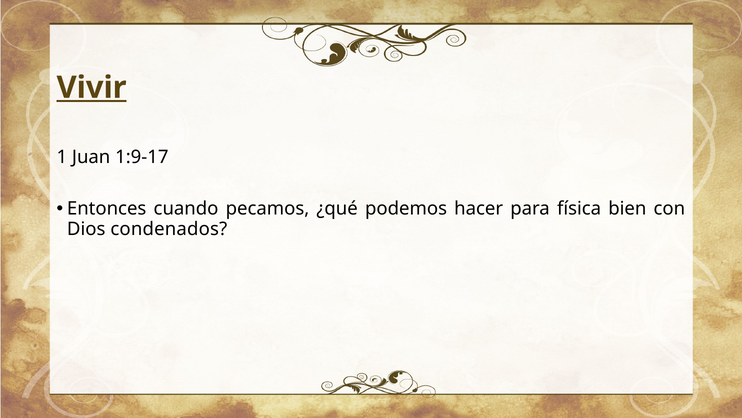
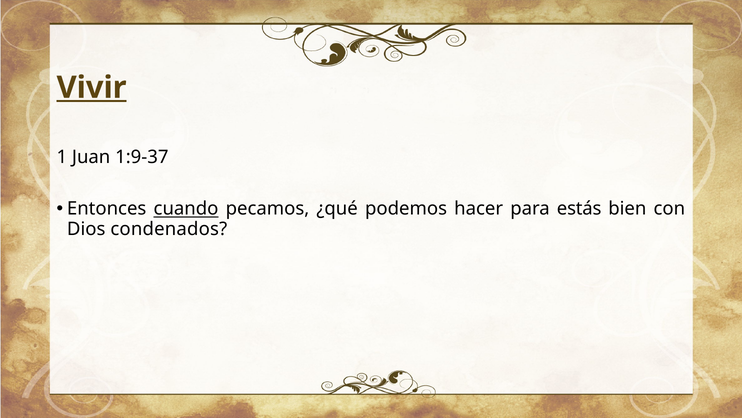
1:9-17: 1:9-17 -> 1:9-37
cuando underline: none -> present
física: física -> estás
